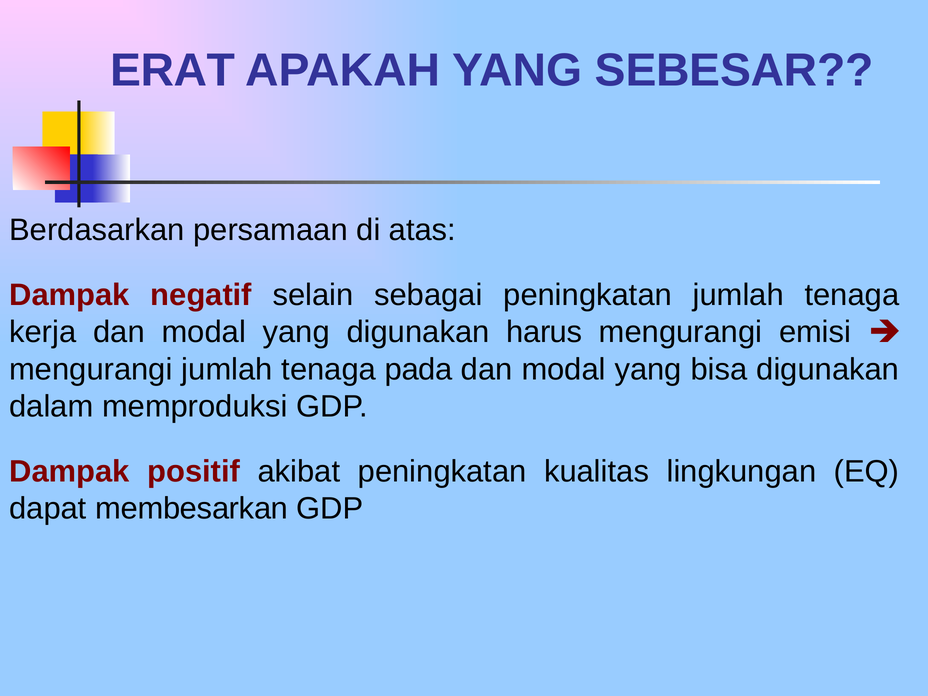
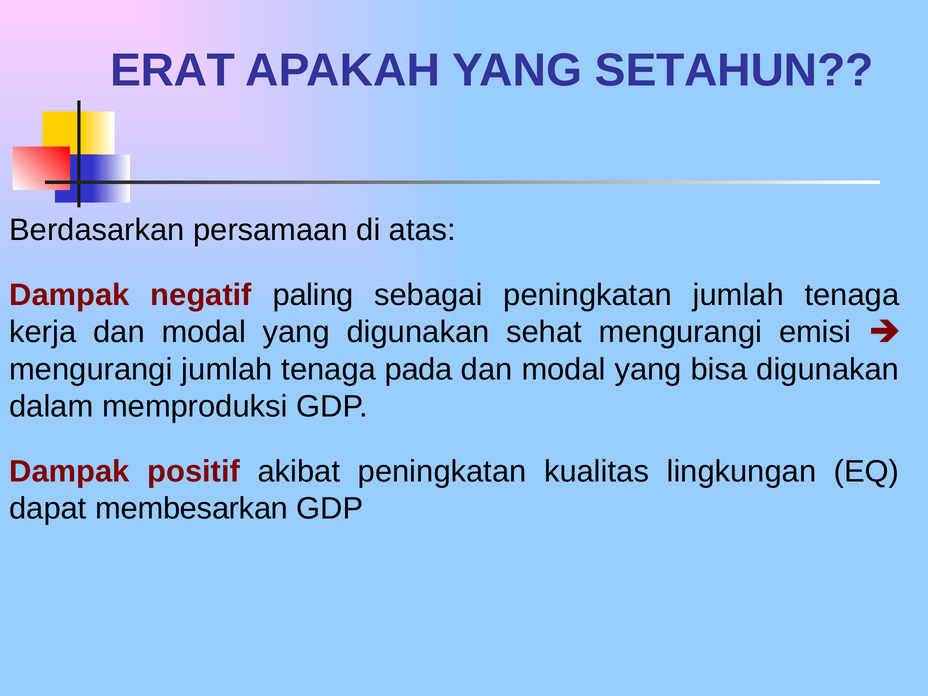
SEBESAR: SEBESAR -> SETAHUN
selain: selain -> paling
harus: harus -> sehat
